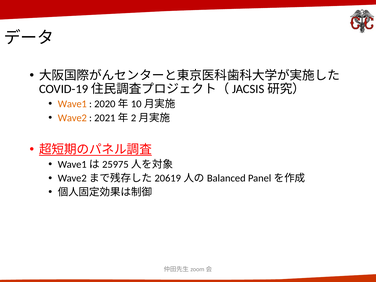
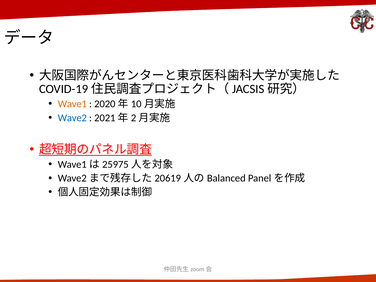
Wave2 colour: orange -> blue
